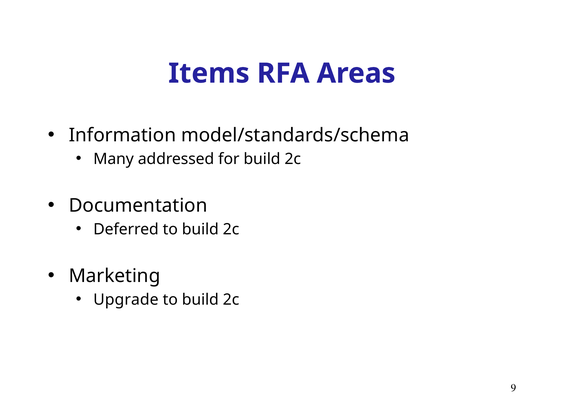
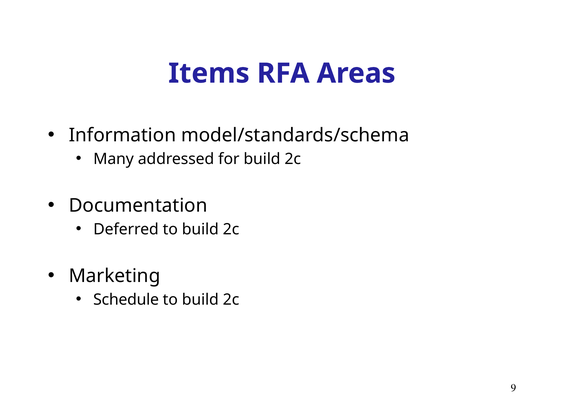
Upgrade: Upgrade -> Schedule
